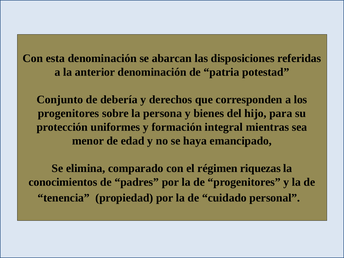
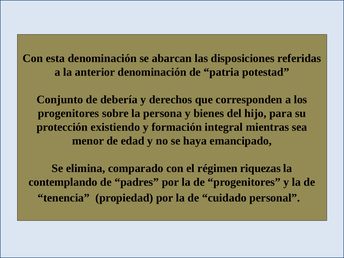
uniformes: uniformes -> existiendo
conocimientos: conocimientos -> contemplando
